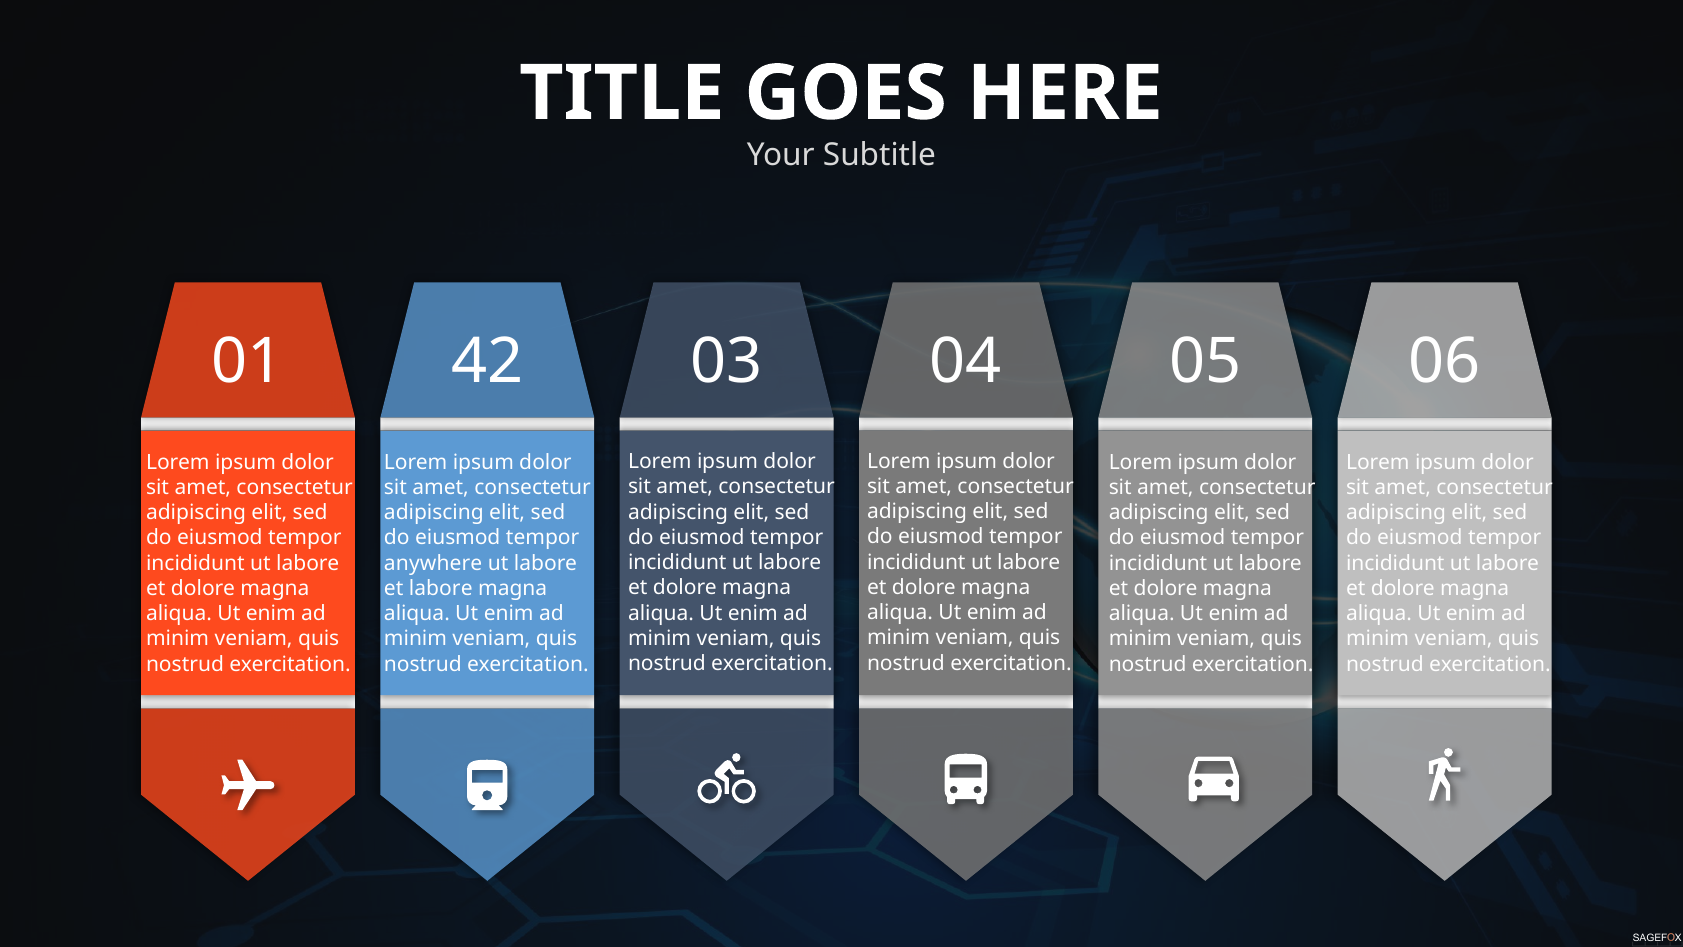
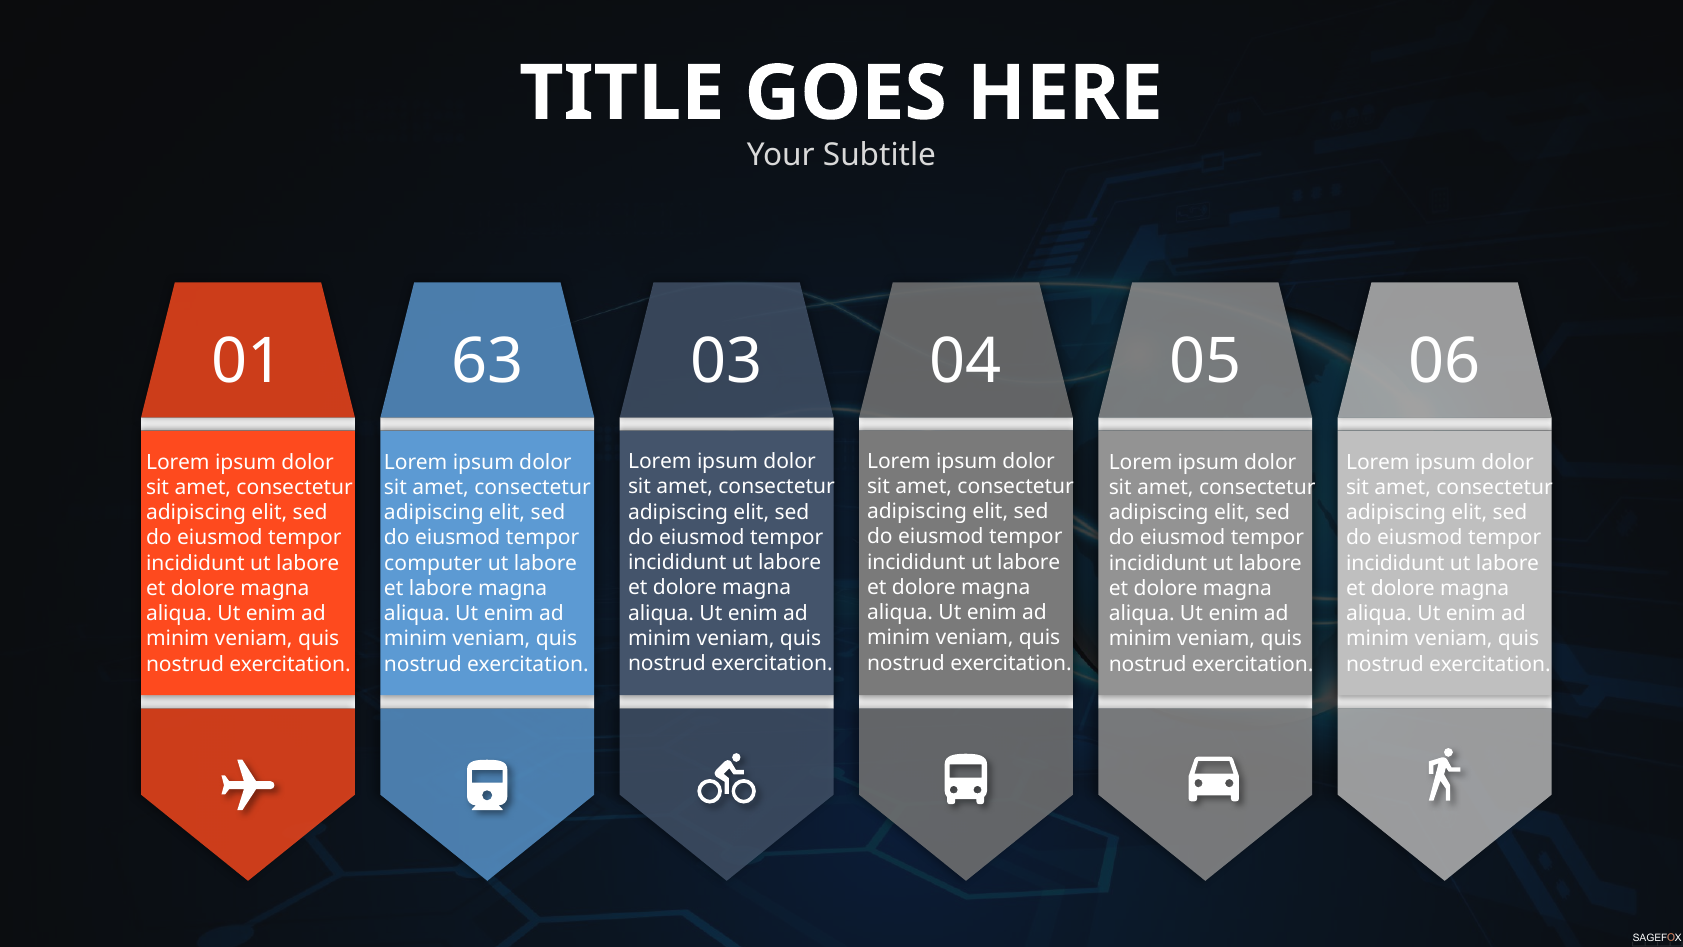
42: 42 -> 63
anywhere: anywhere -> computer
